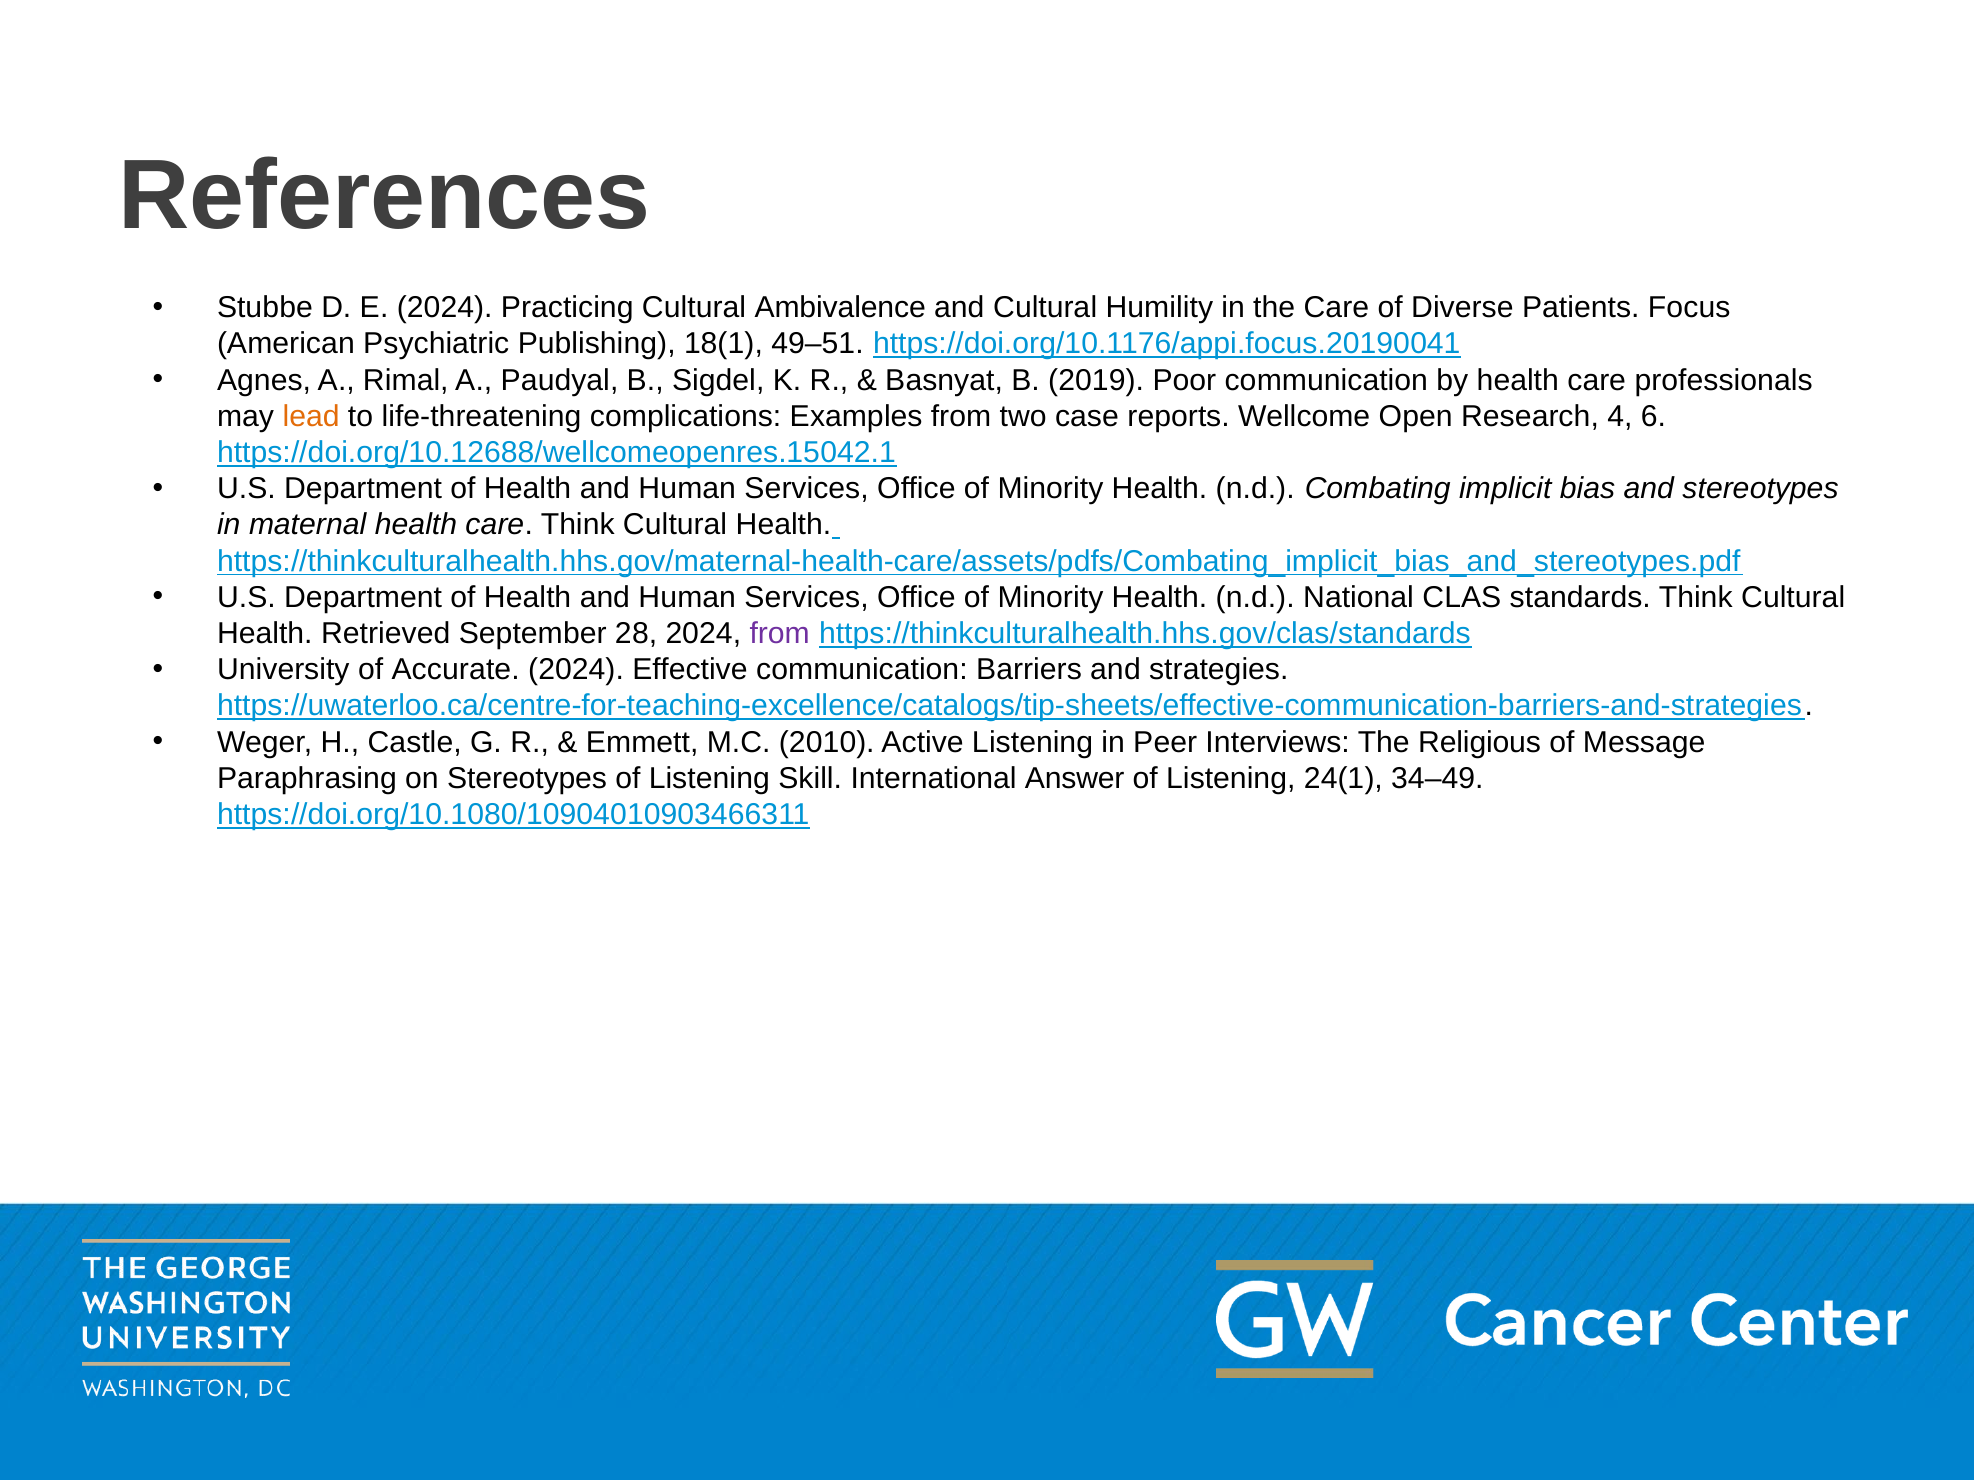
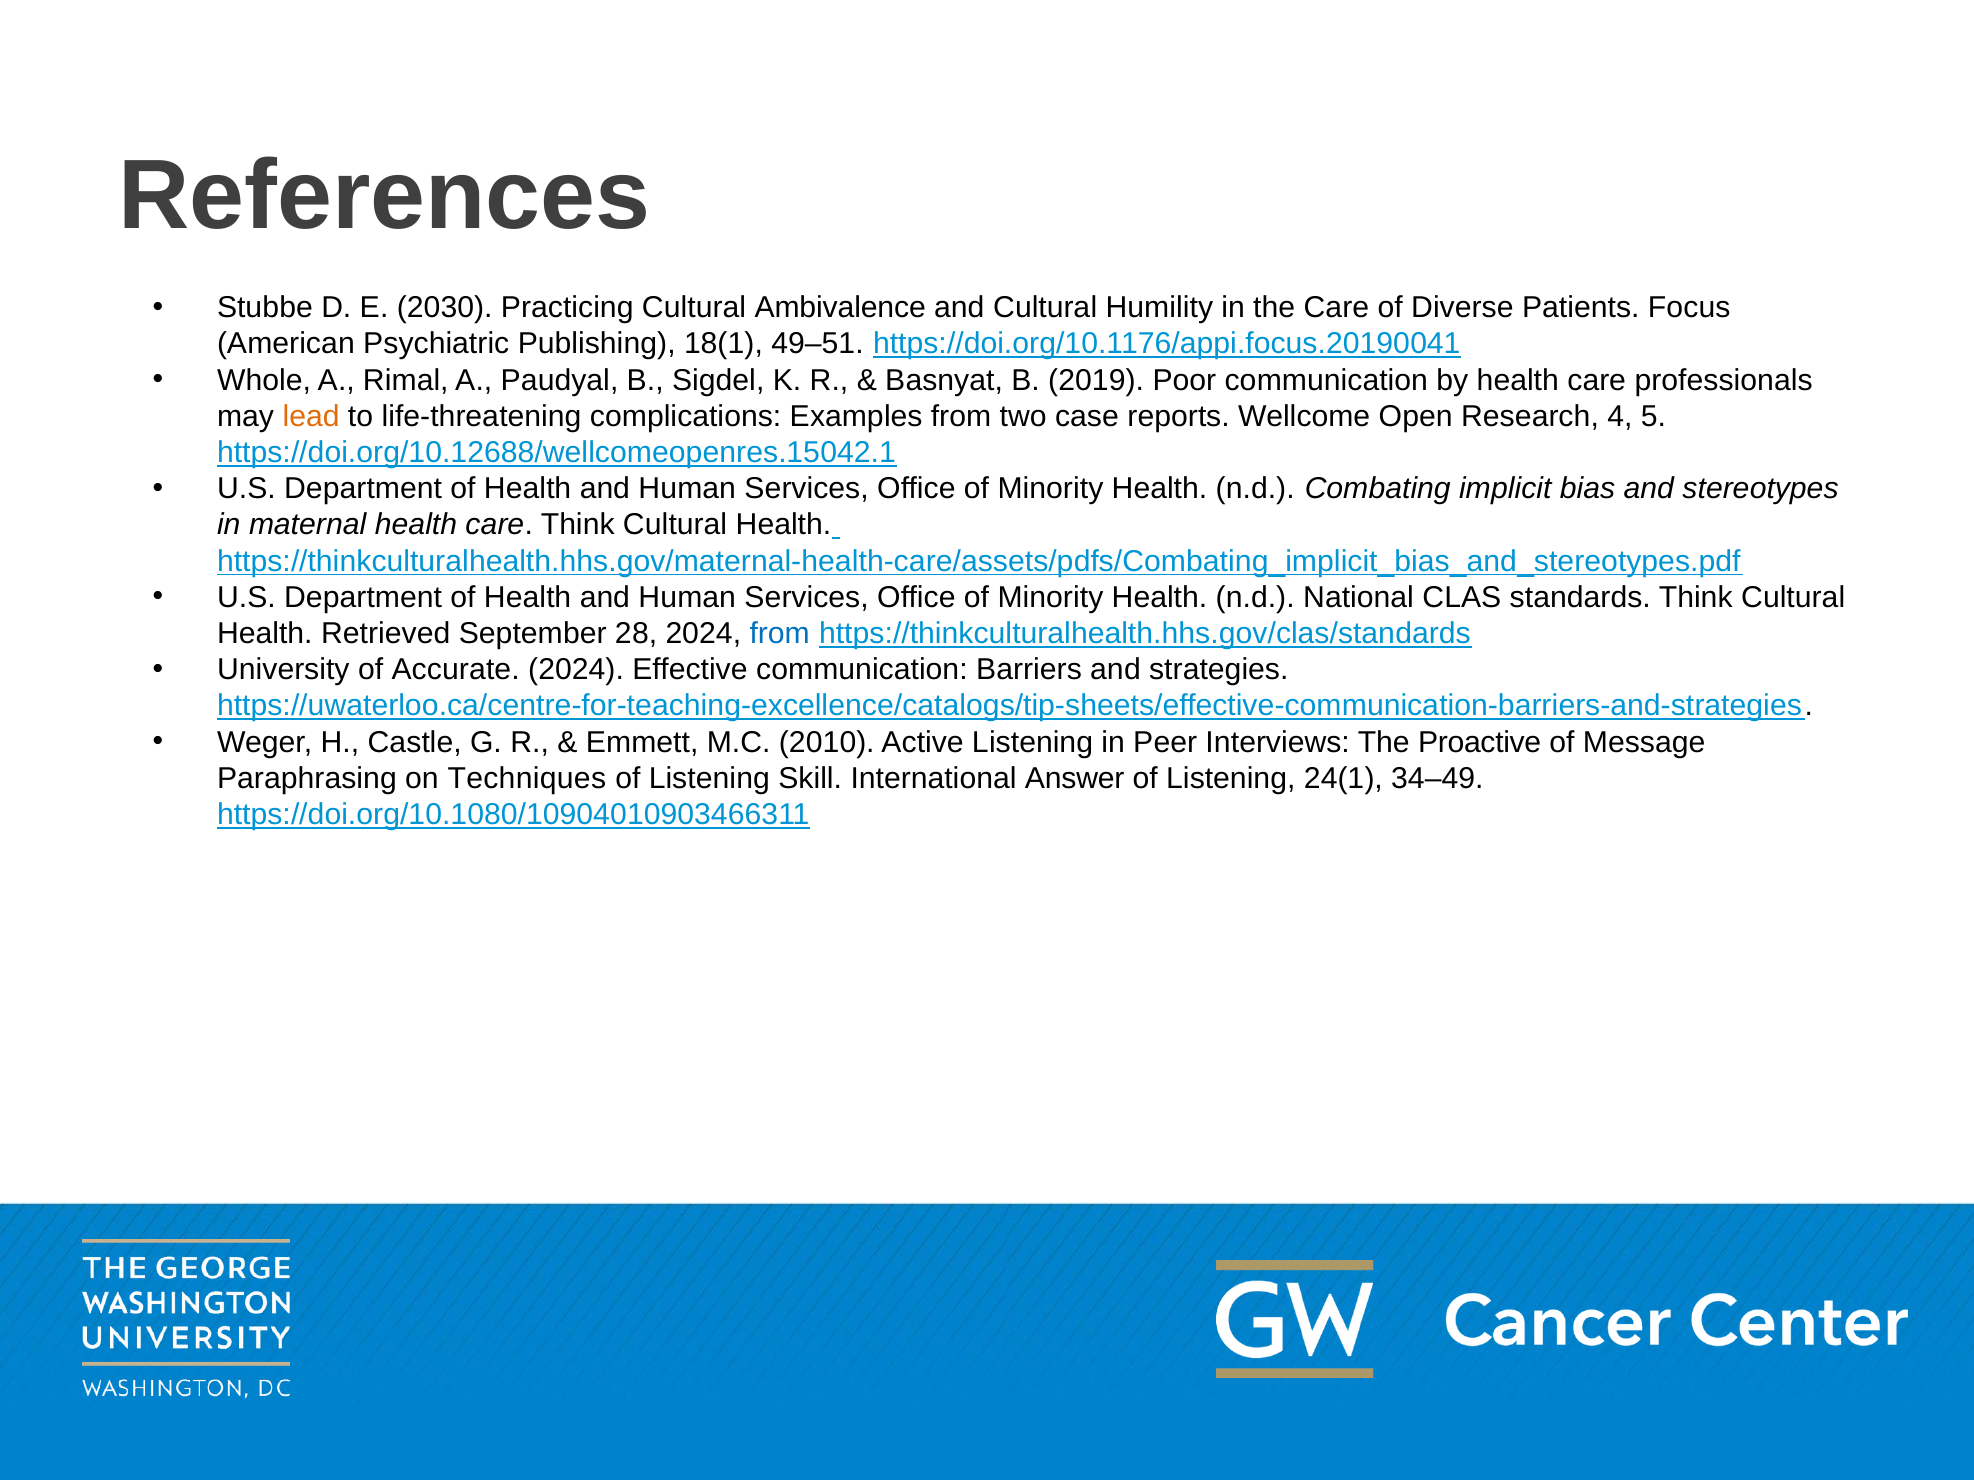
E 2024: 2024 -> 2030
Agnes: Agnes -> Whole
6: 6 -> 5
from at (780, 634) colour: purple -> blue
Religious: Religious -> Proactive
on Stereotypes: Stereotypes -> Techniques
